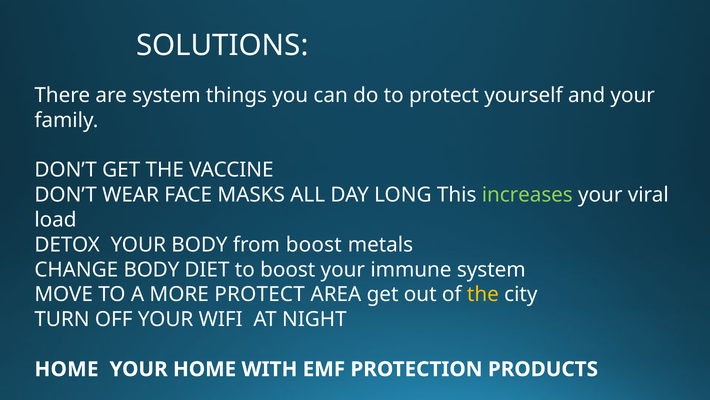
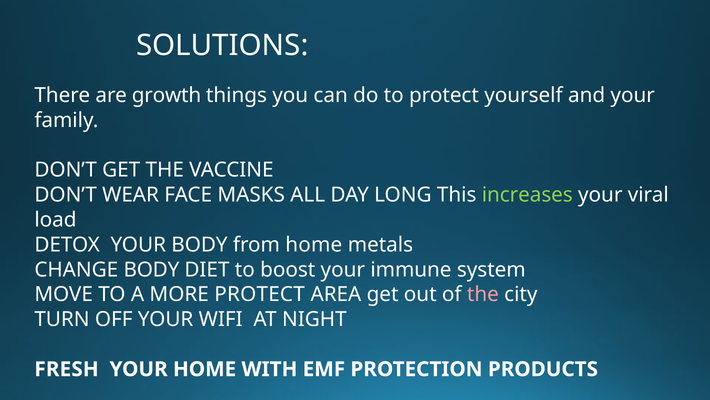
are system: system -> growth
from boost: boost -> home
the at (483, 294) colour: yellow -> pink
HOME at (66, 369): HOME -> FRESH
